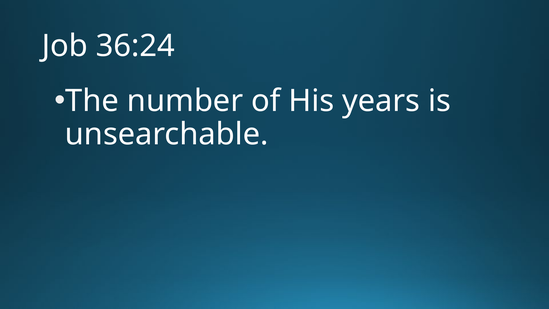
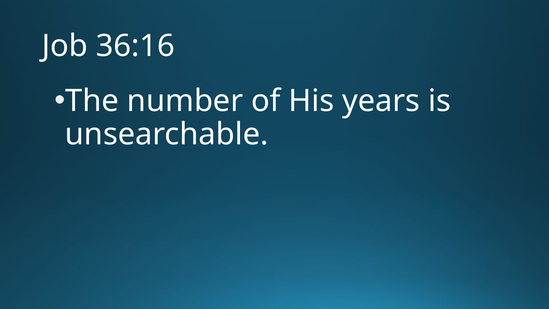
36:24: 36:24 -> 36:16
